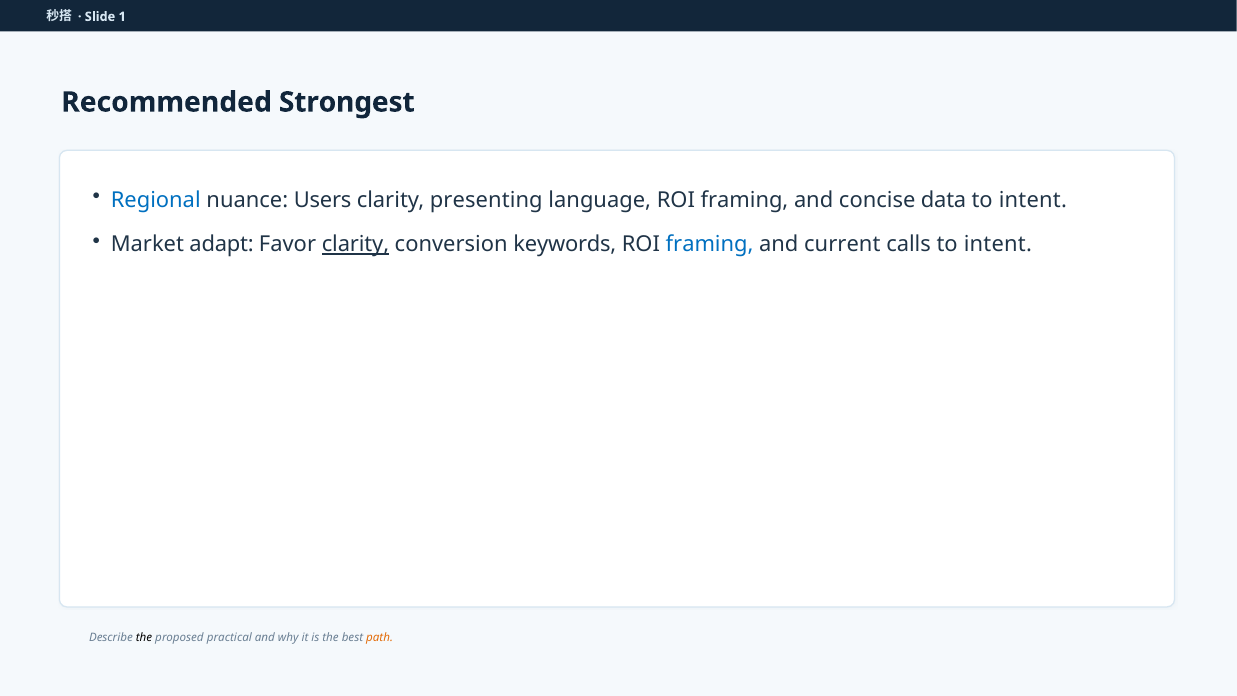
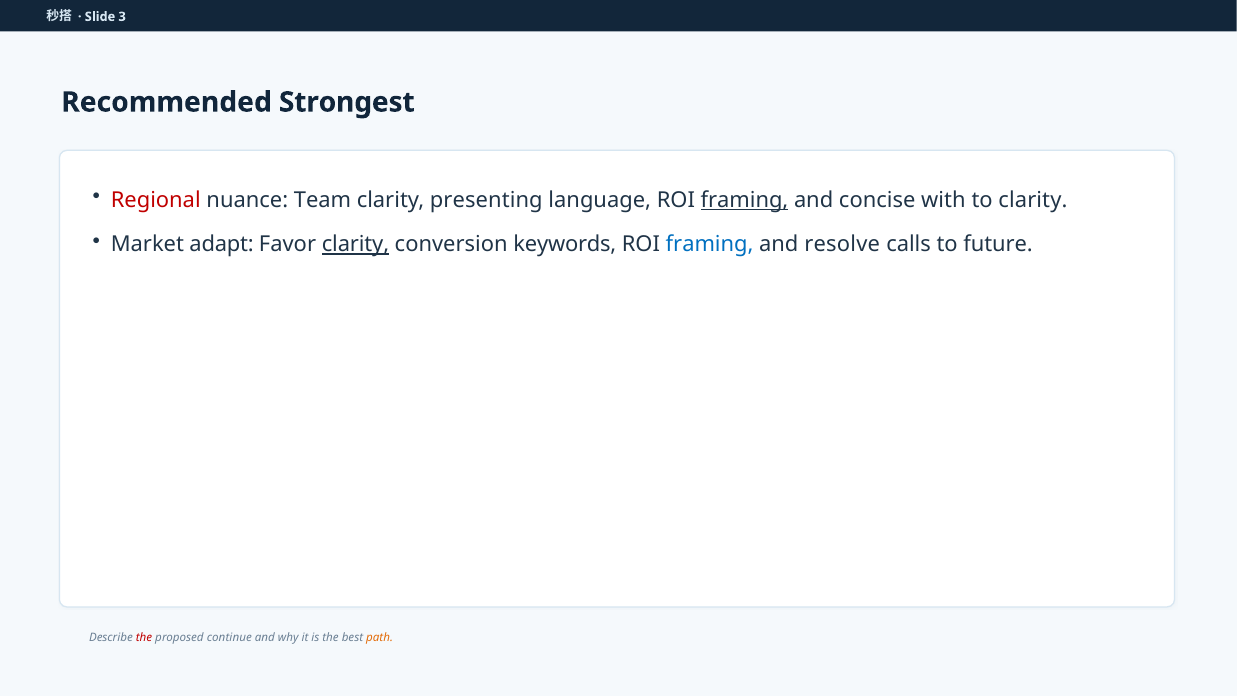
1: 1 -> 3
Regional colour: blue -> red
Users: Users -> Team
framing at (745, 200) underline: none -> present
data: data -> with
intent at (1033, 200): intent -> clarity
current: current -> resolve
calls to intent: intent -> future
the at (144, 637) colour: black -> red
practical: practical -> continue
